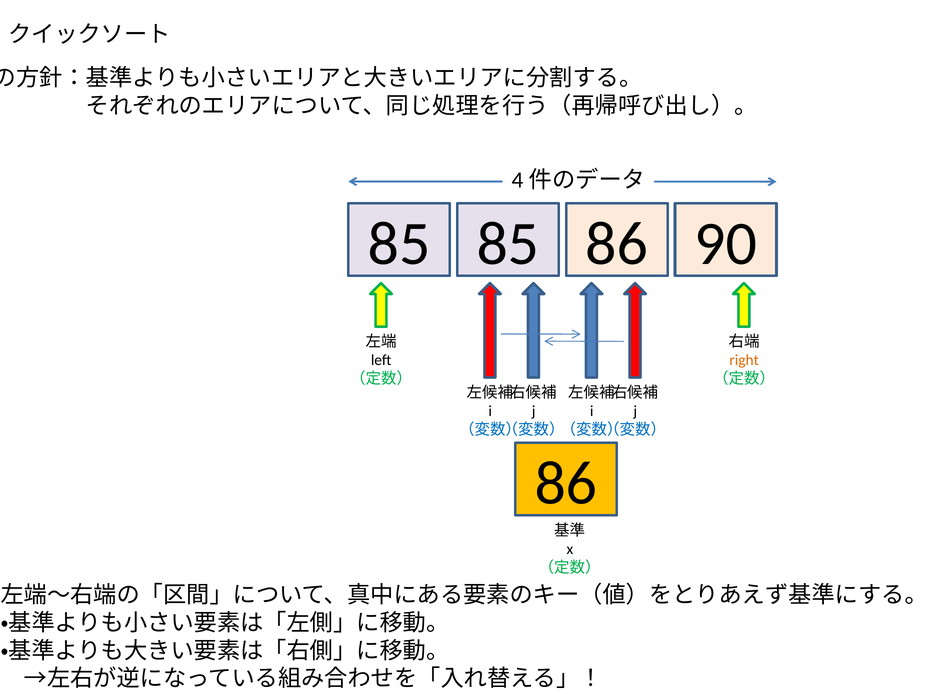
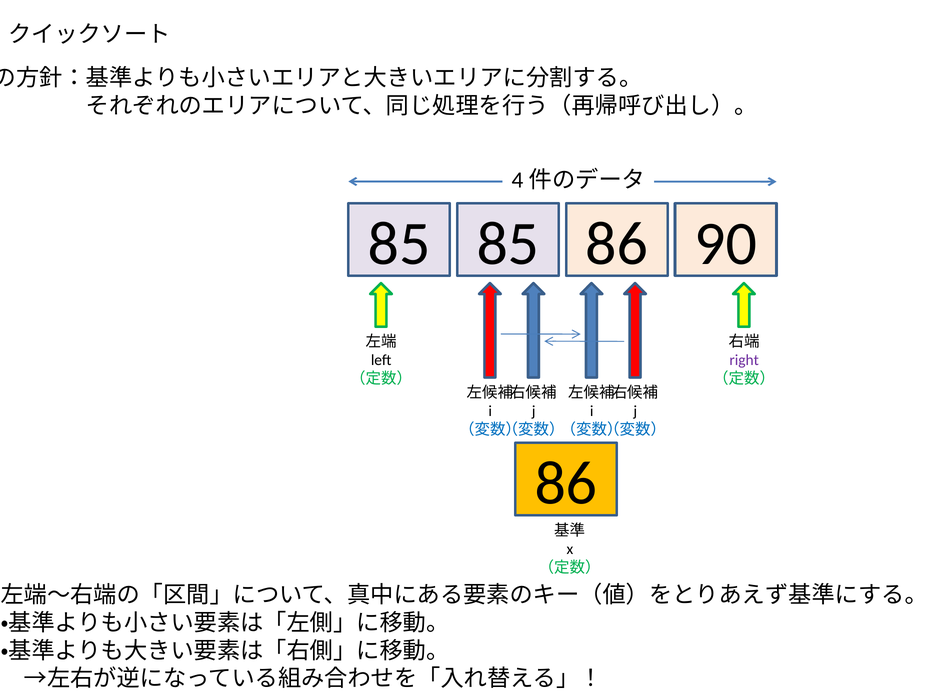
right colour: orange -> purple
